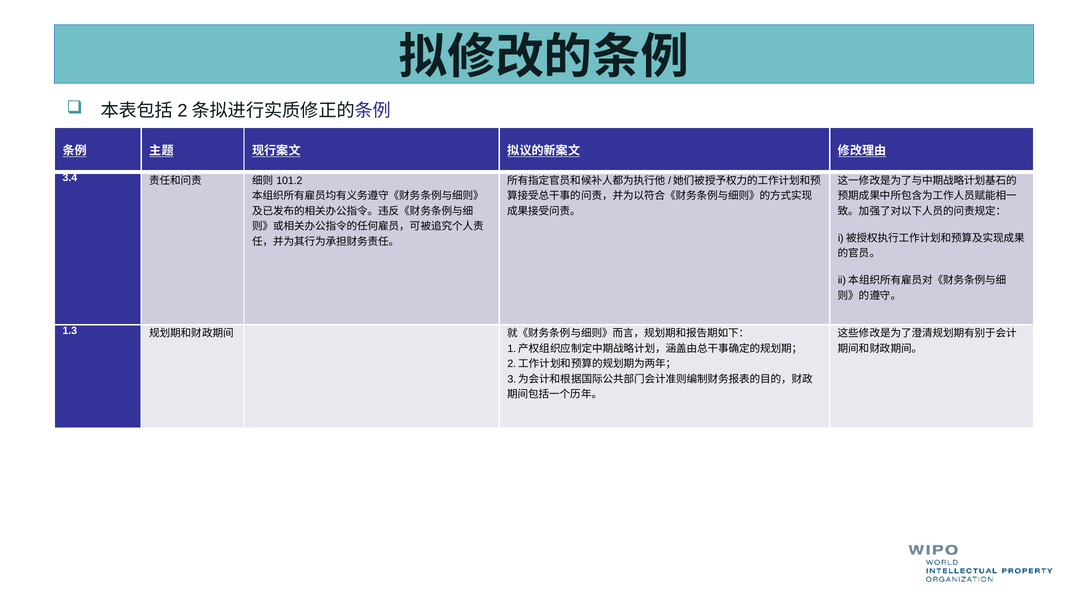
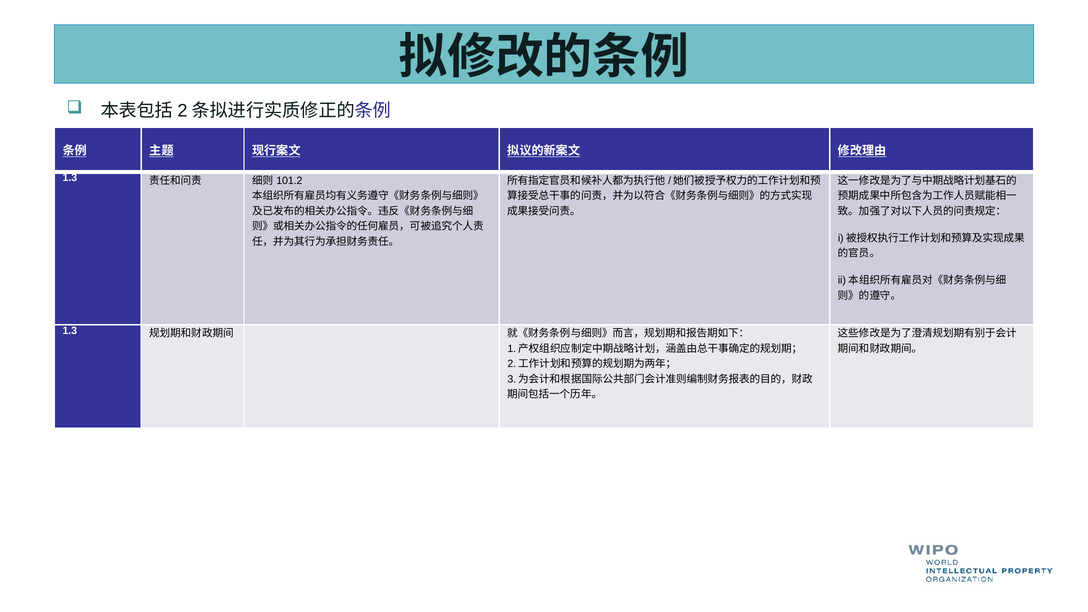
3.4 at (70, 178): 3.4 -> 1.3
